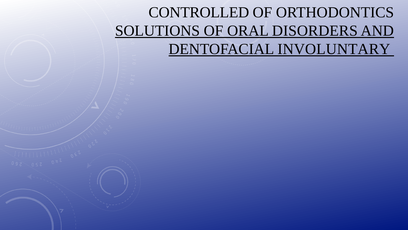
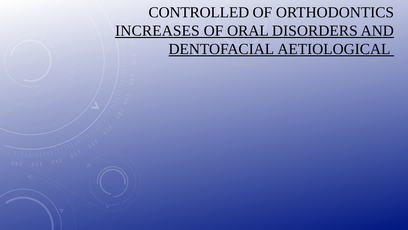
SOLUTIONS: SOLUTIONS -> INCREASES
INVOLUNTARY: INVOLUNTARY -> AETIOLOGICAL
